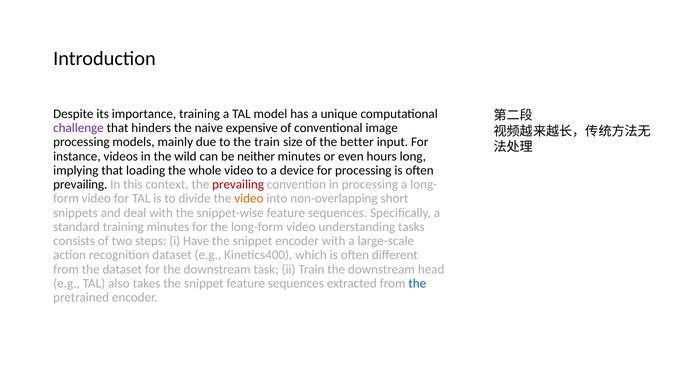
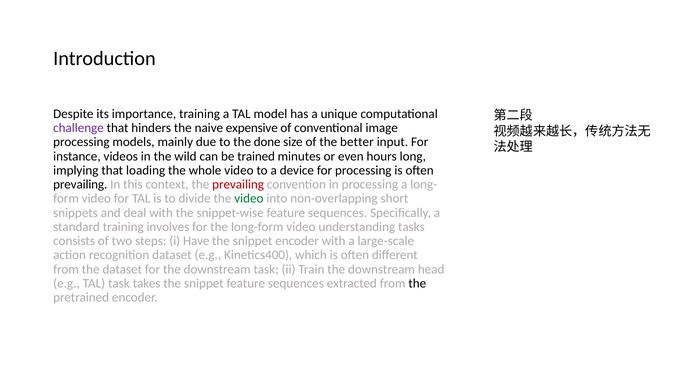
the train: train -> done
neither: neither -> trained
video at (249, 199) colour: orange -> green
training minutes: minutes -> involves
TAL also: also -> task
the at (417, 284) colour: blue -> black
